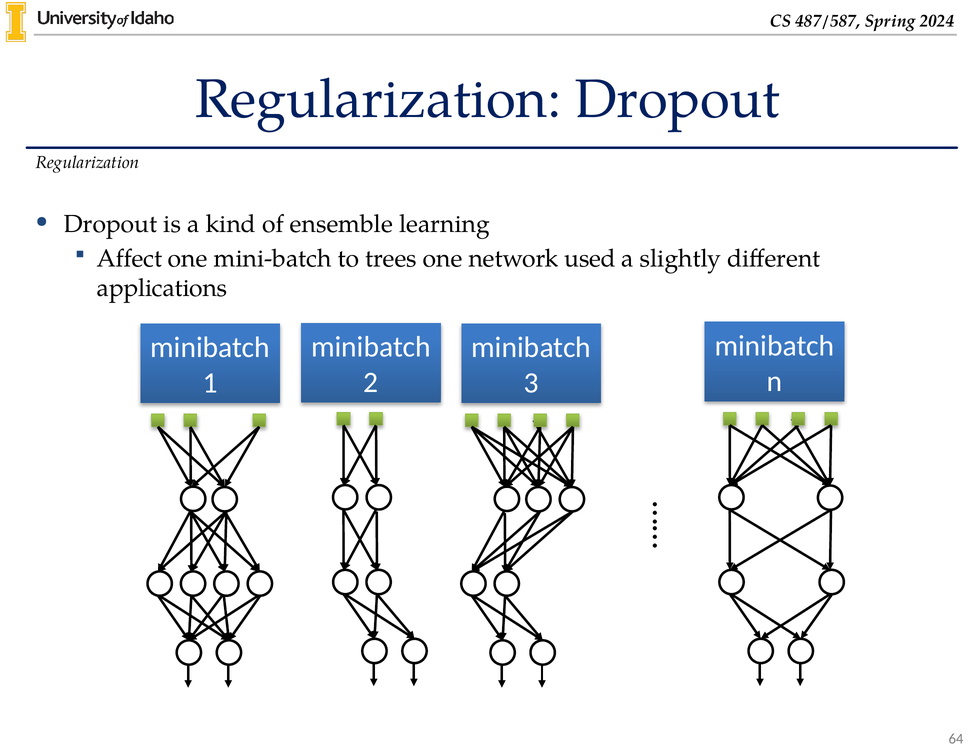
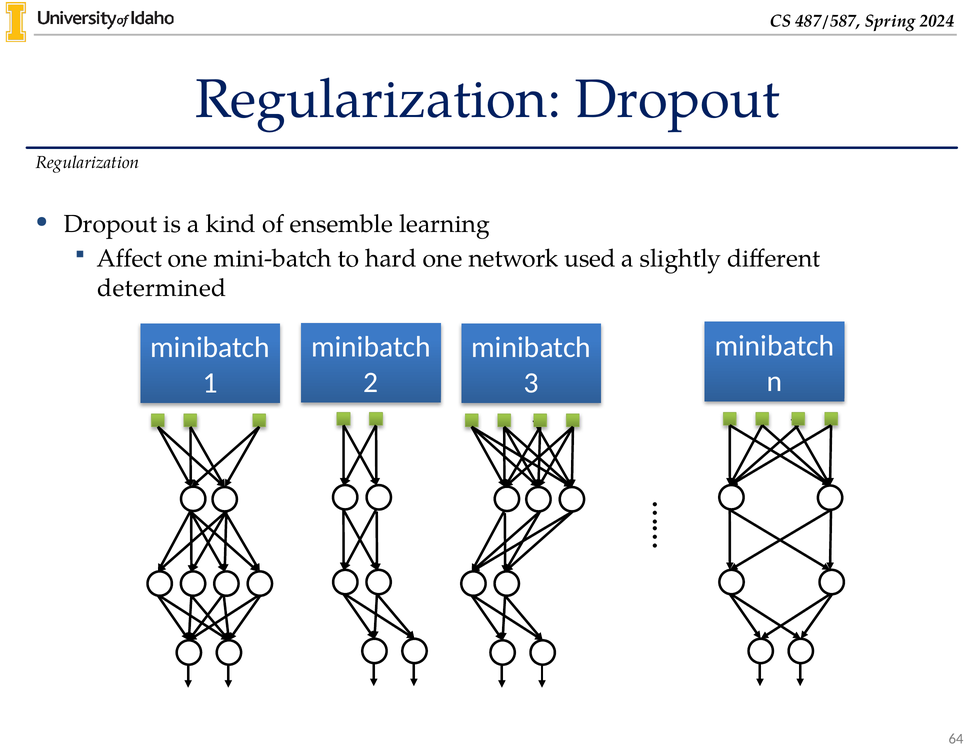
trees: trees -> hard
applications: applications -> determined
